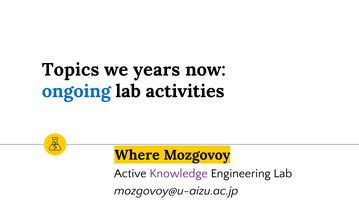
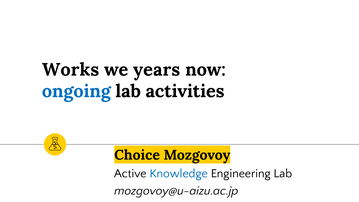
Topics: Topics -> Works
Where: Where -> Choice
Knowledge colour: purple -> blue
